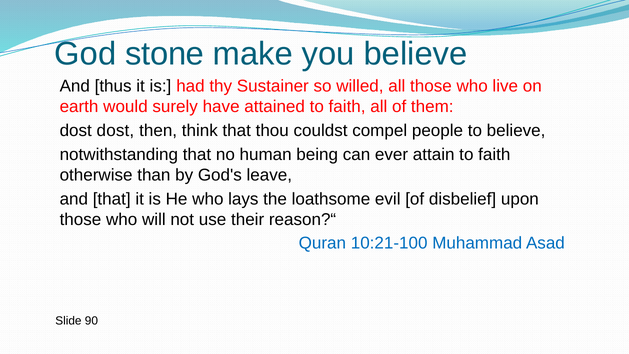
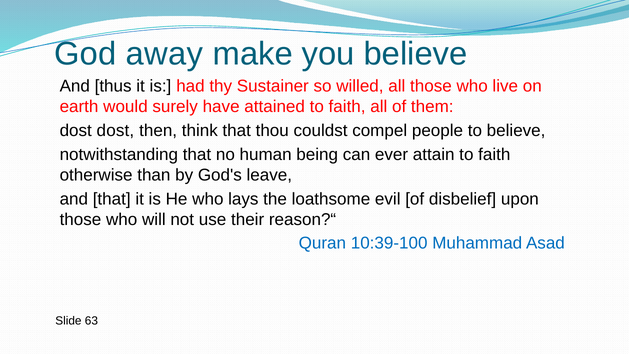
stone: stone -> away
10:21-100: 10:21-100 -> 10:39-100
90: 90 -> 63
